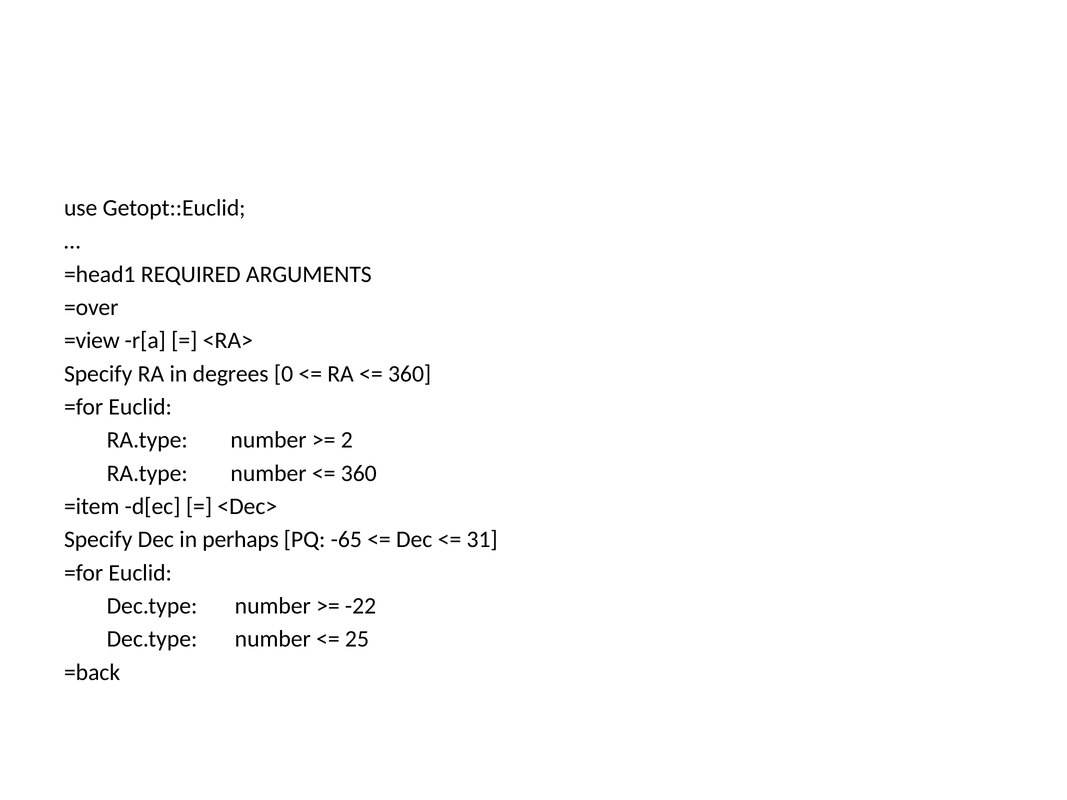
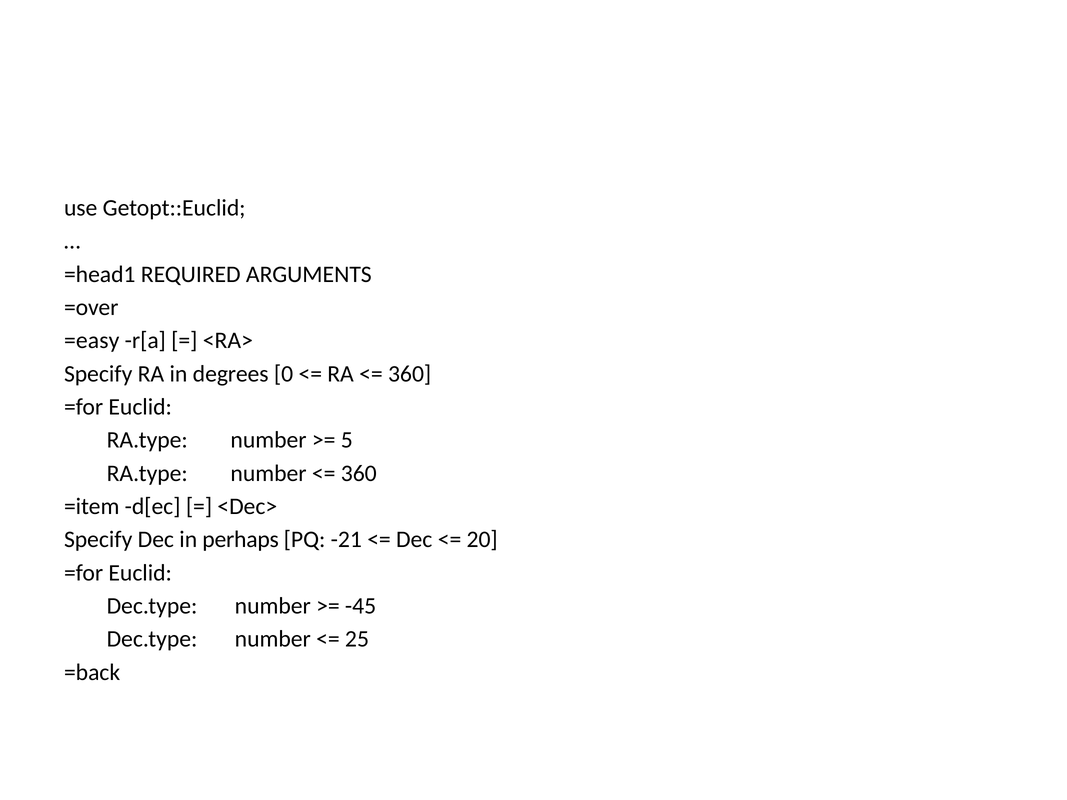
=view: =view -> =easy
2: 2 -> 5
-65: -65 -> -21
31: 31 -> 20
-22: -22 -> -45
